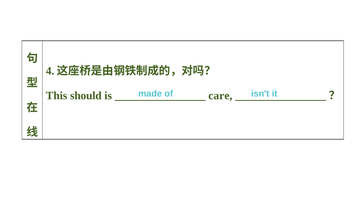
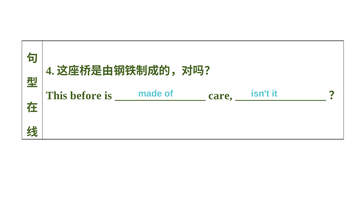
should: should -> before
